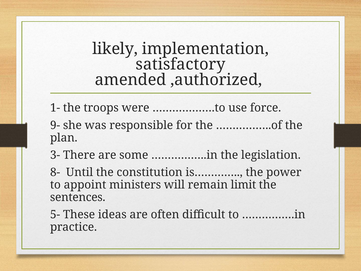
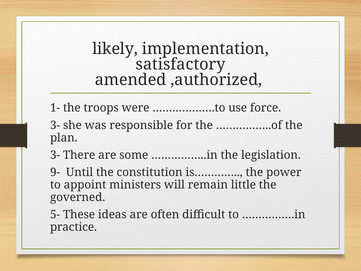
9- at (55, 125): 9- -> 3-
8-: 8- -> 9-
limit: limit -> little
sentences: sentences -> governed
